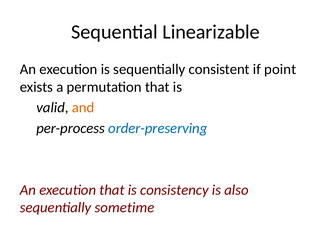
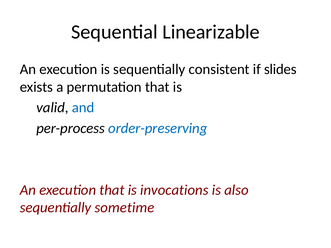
point: point -> slides
and colour: orange -> blue
consistency: consistency -> invocations
